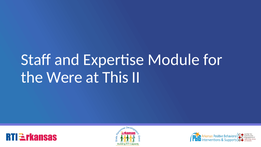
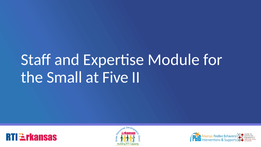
Were: Were -> Small
This: This -> Five
